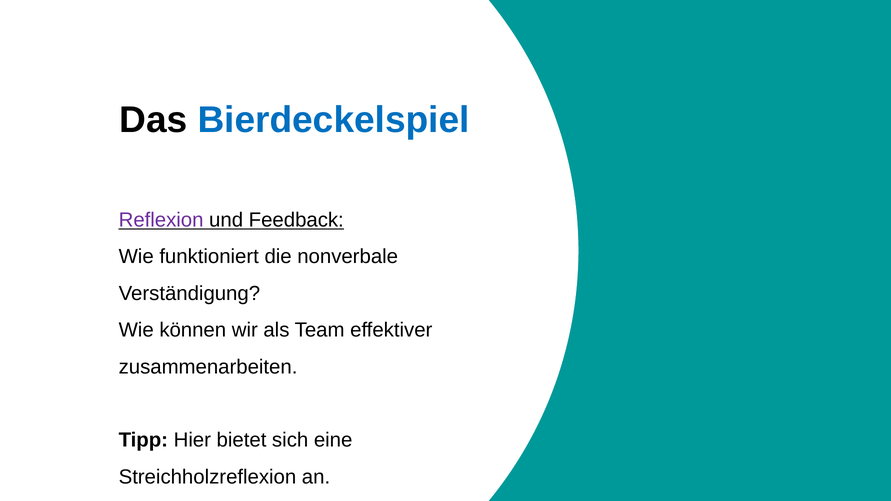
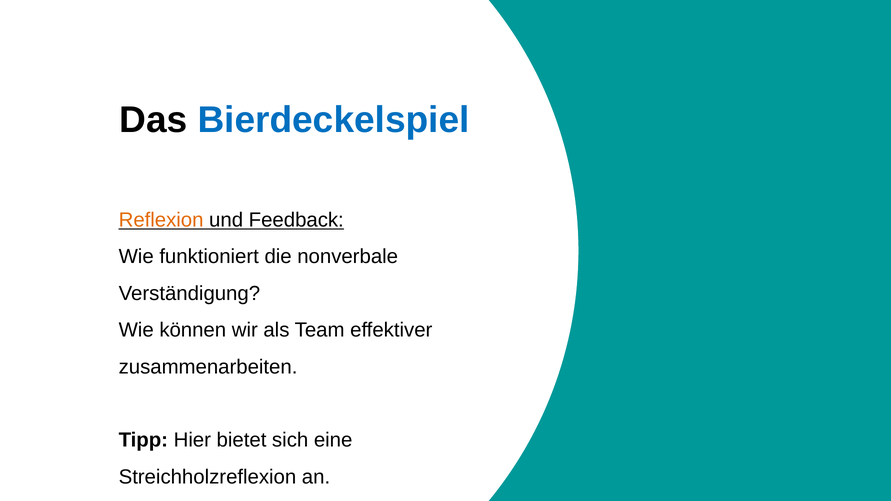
Reflexion colour: purple -> orange
